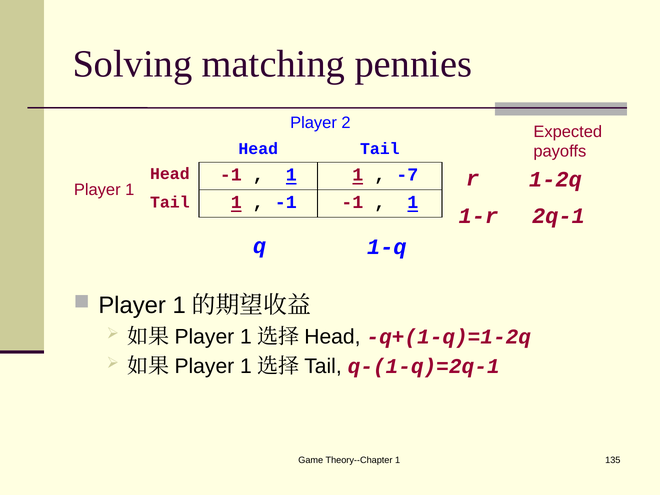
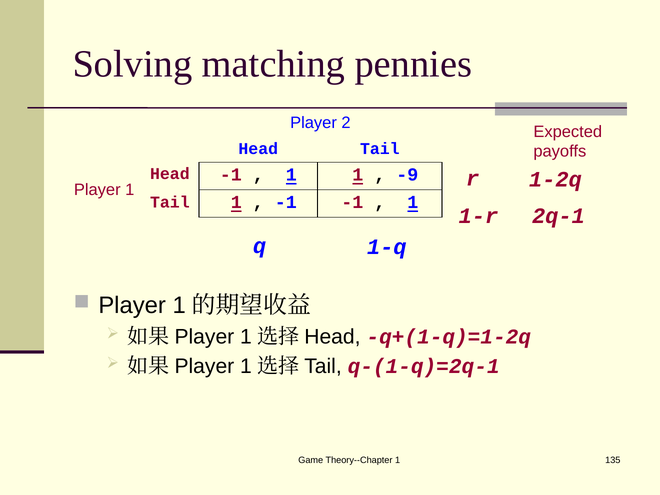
-7: -7 -> -9
